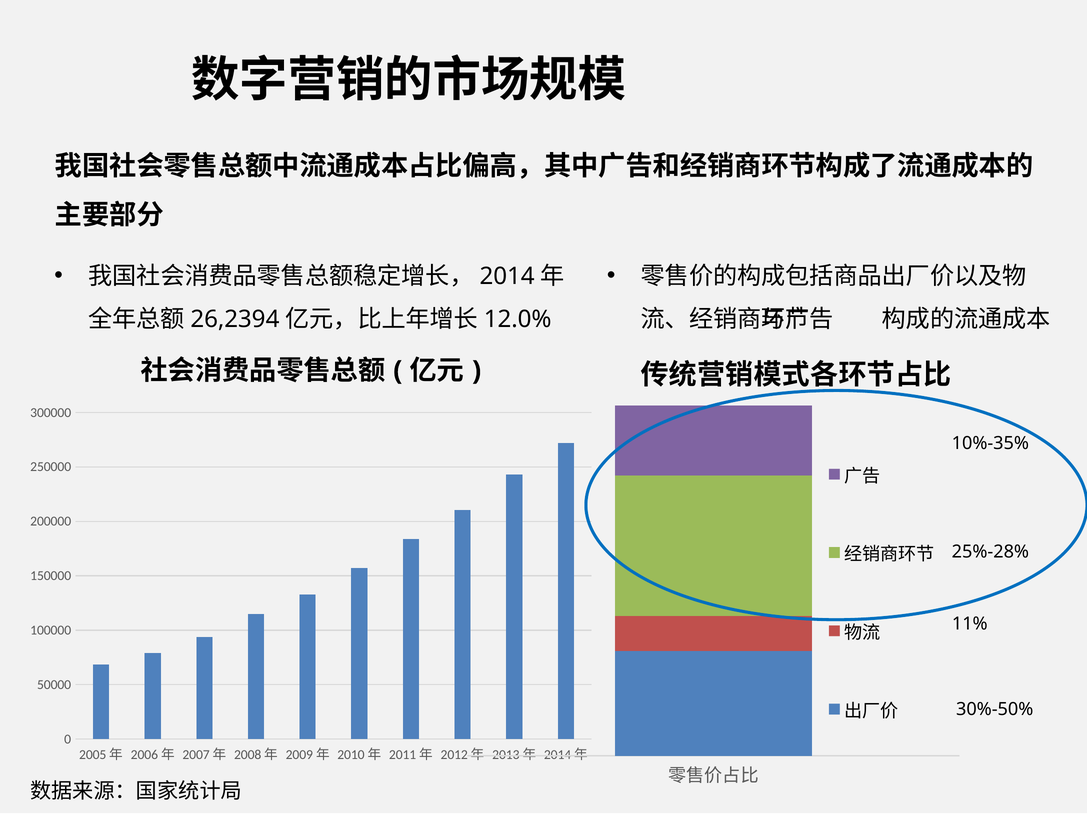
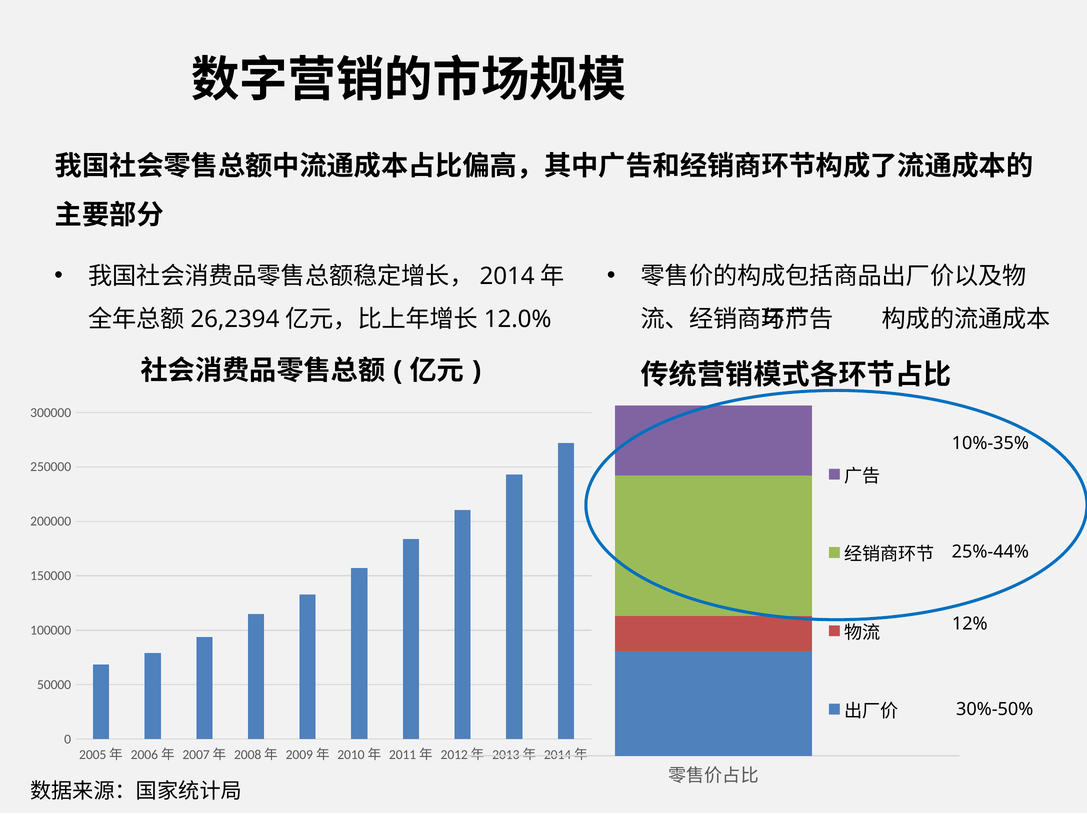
25%-28%: 25%-28% -> 25%-44%
11%: 11% -> 12%
